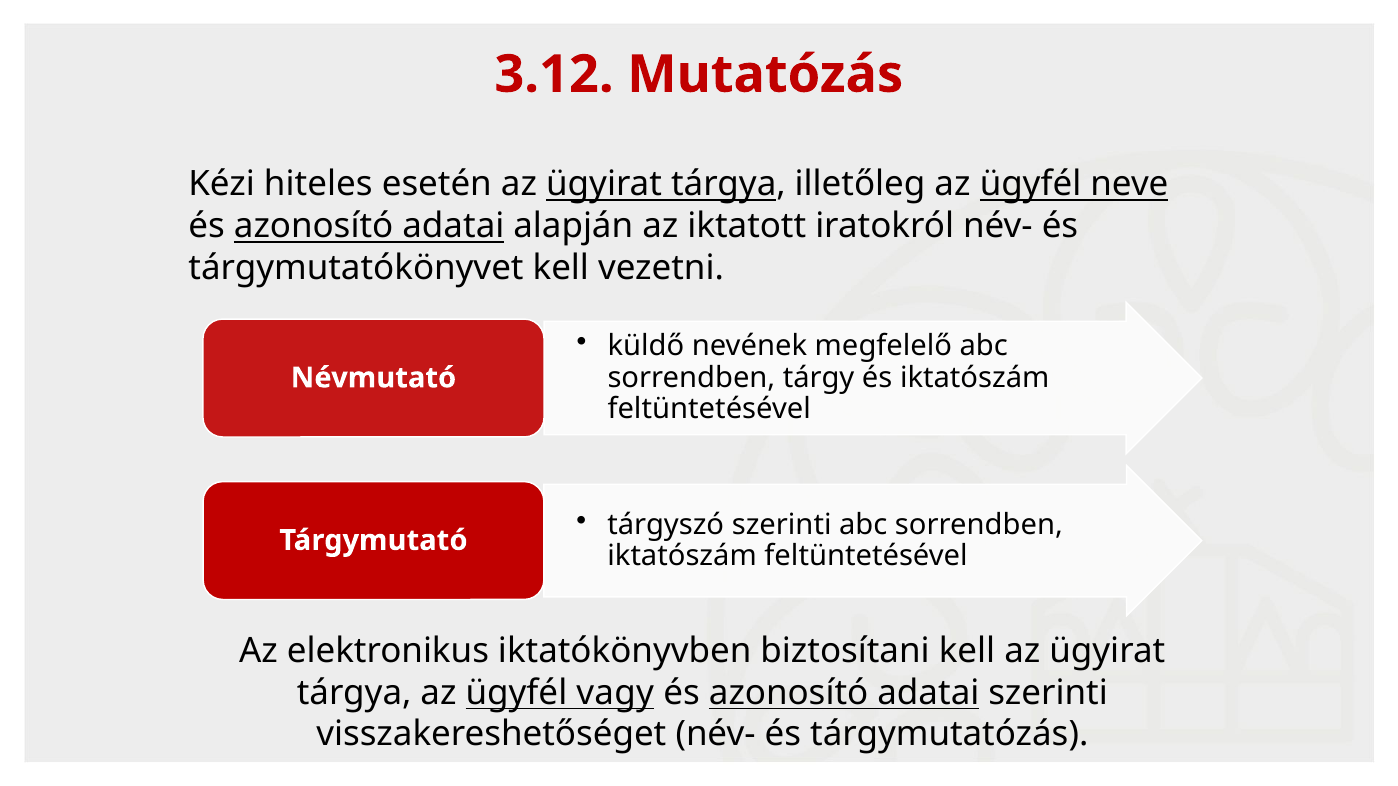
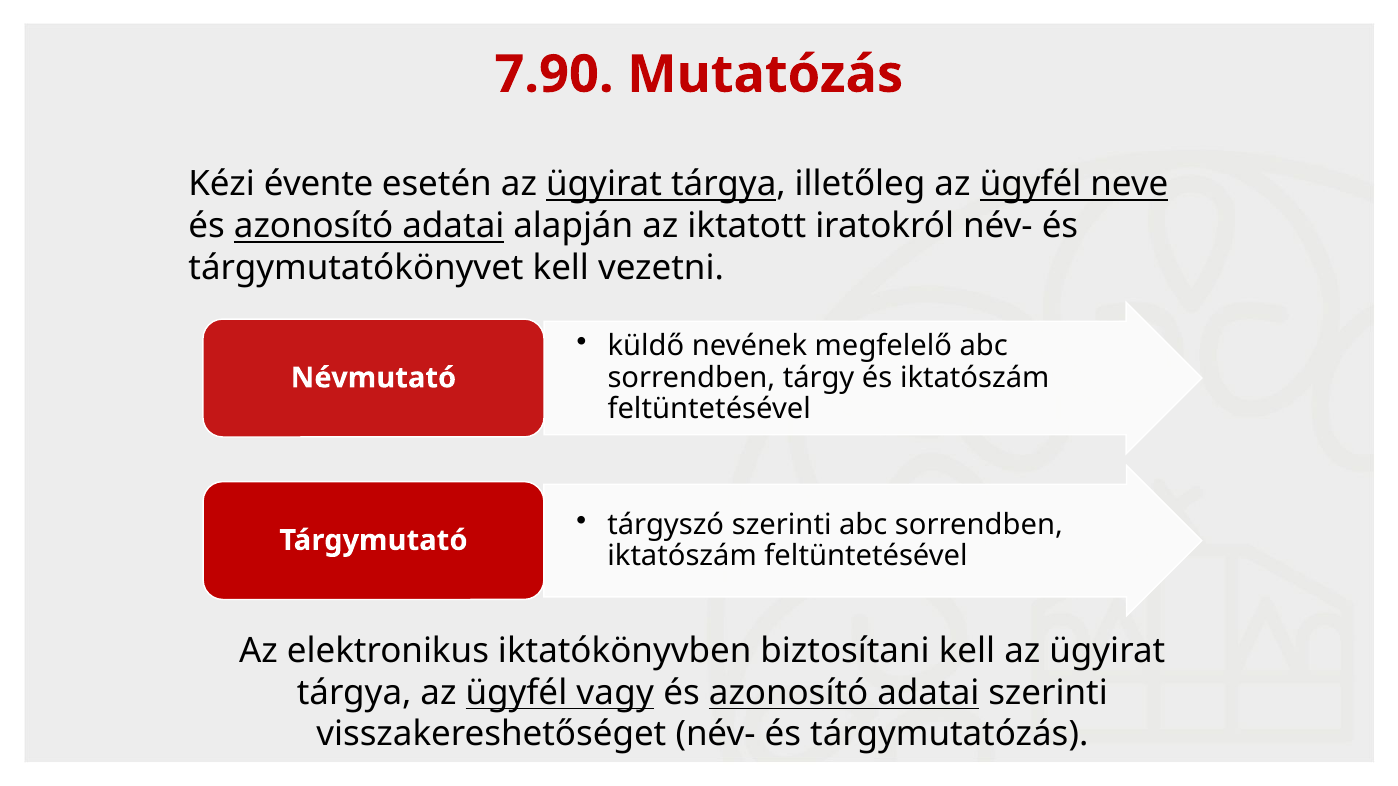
3.12: 3.12 -> 7.90
hiteles: hiteles -> évente
